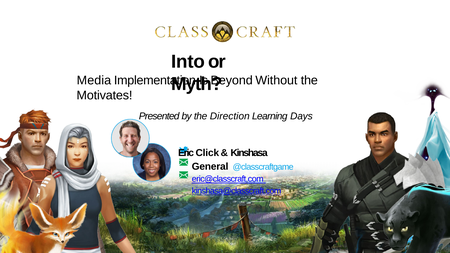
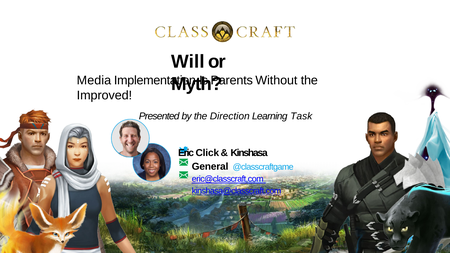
Into: Into -> Will
Beyond: Beyond -> Parents
Motivates: Motivates -> Improved
Days: Days -> Task
